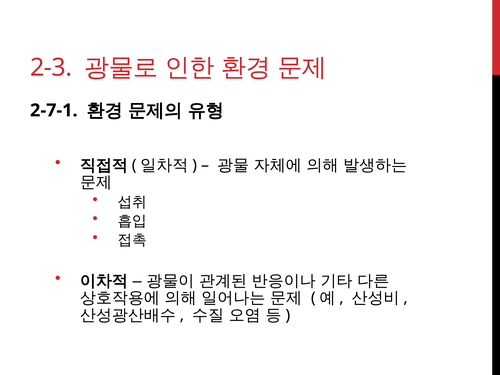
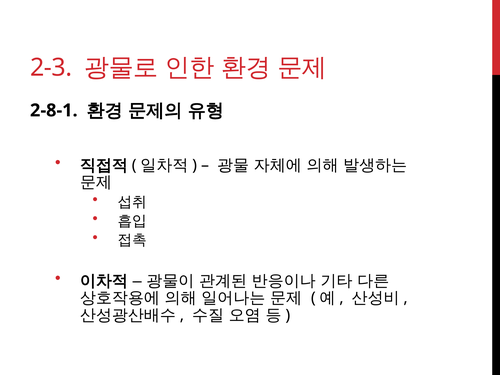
2-7-1: 2-7-1 -> 2-8-1
